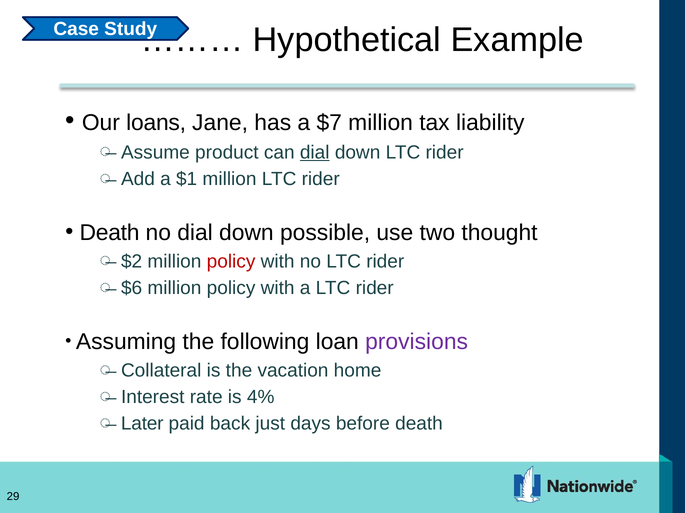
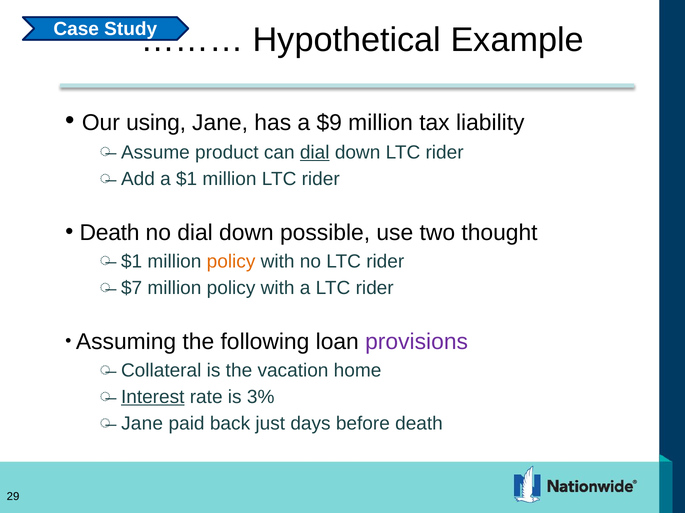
loans: loans -> using
$7: $7 -> $9
$2 at (132, 262): $2 -> $1
policy at (231, 262) colour: red -> orange
$6: $6 -> $7
Interest underline: none -> present
4%: 4% -> 3%
Later at (142, 424): Later -> Jane
